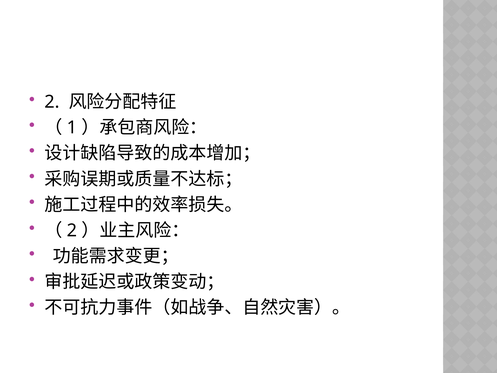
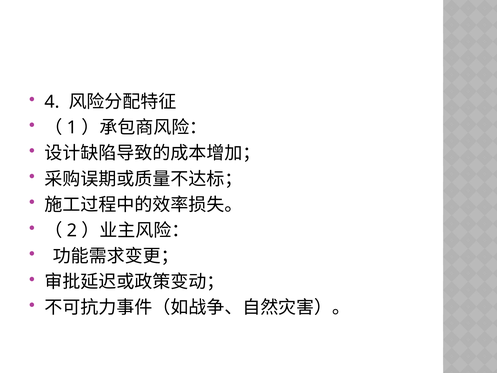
2 at (52, 102): 2 -> 4
